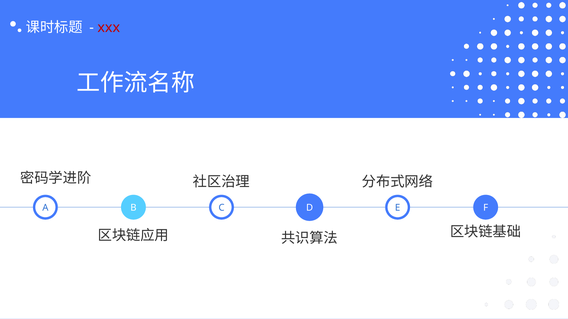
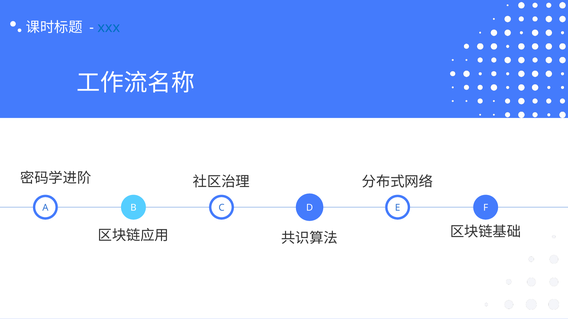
xxx colour: red -> blue
